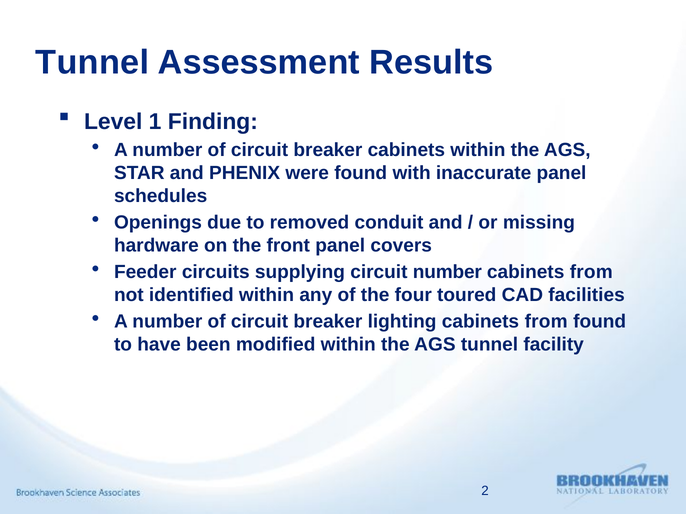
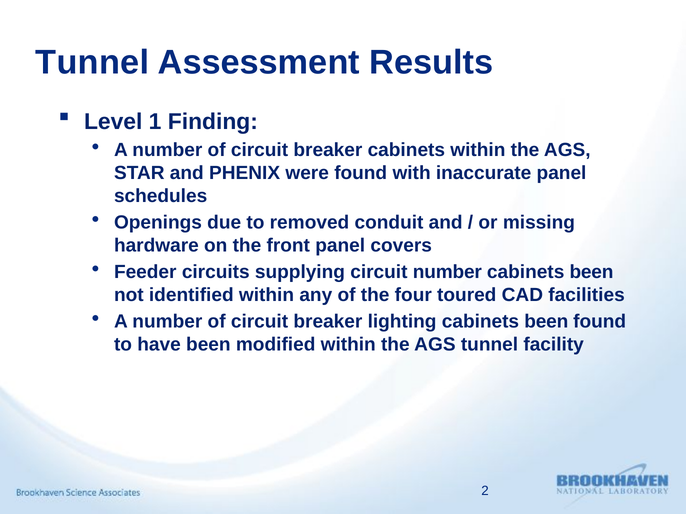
from at (591, 272): from -> been
lighting cabinets from: from -> been
